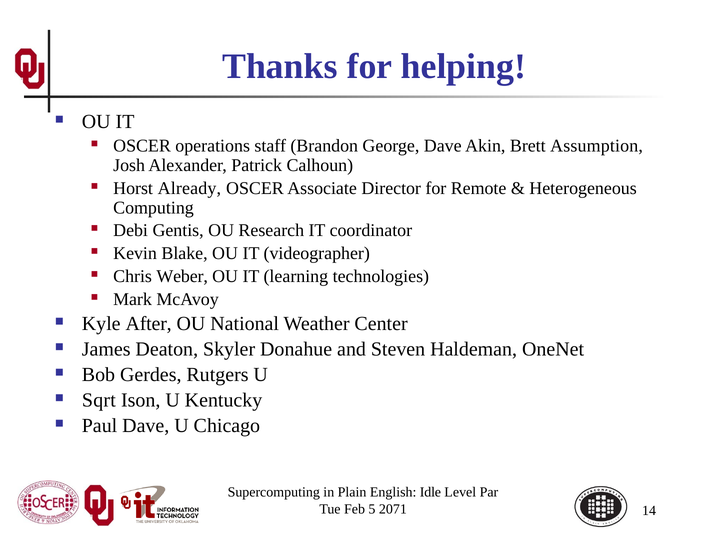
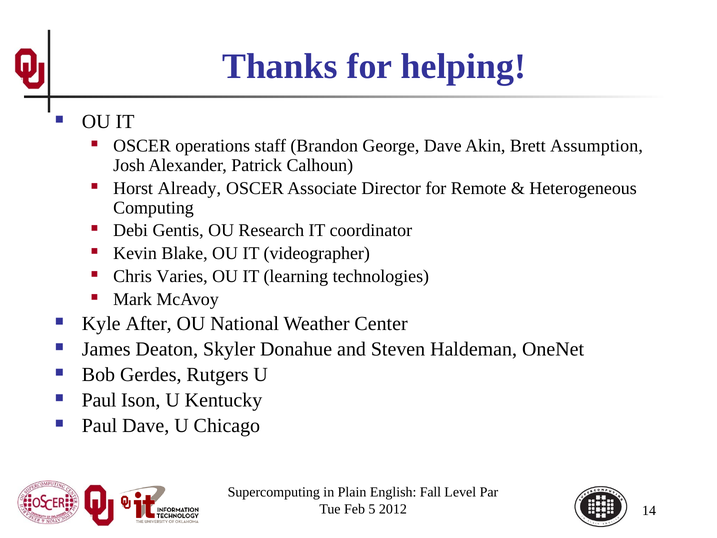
Weber: Weber -> Varies
Sqrt at (99, 400): Sqrt -> Paul
Idle: Idle -> Fall
2071: 2071 -> 2012
